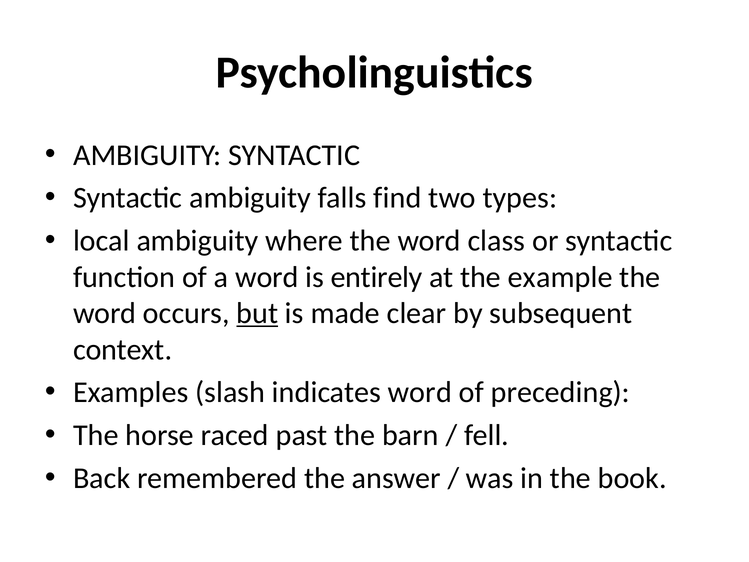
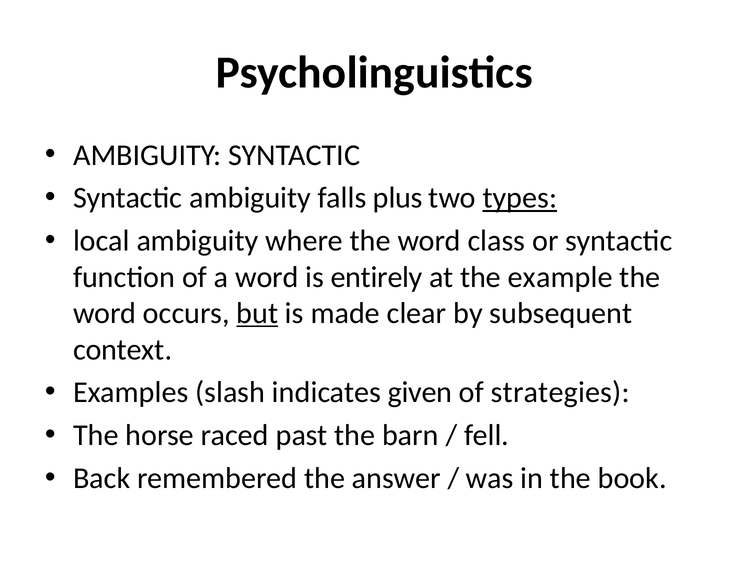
find: find -> plus
types underline: none -> present
indicates word: word -> given
preceding: preceding -> strategies
